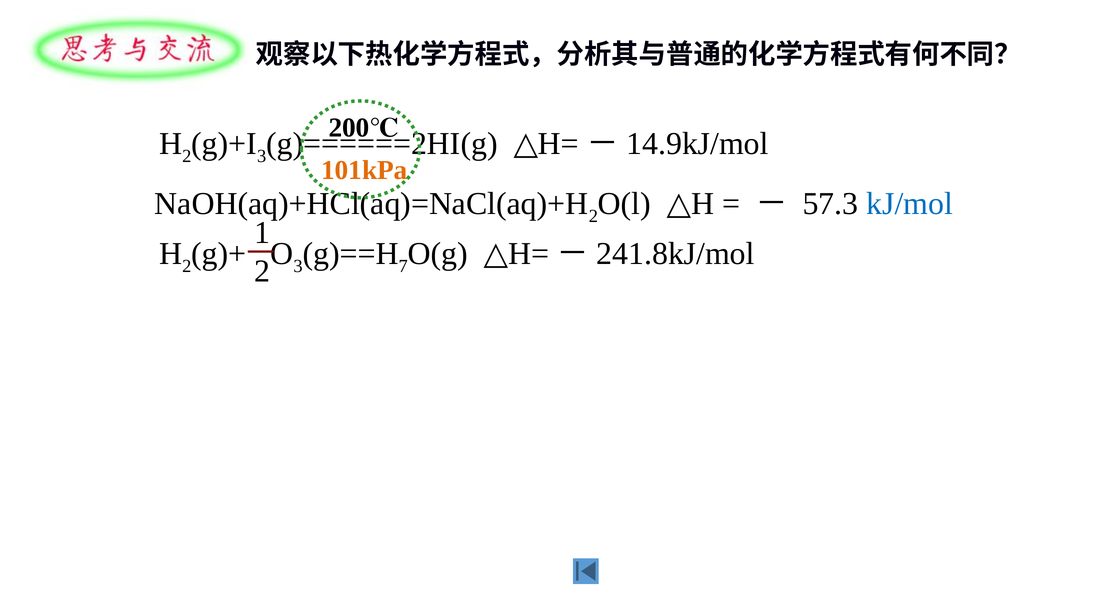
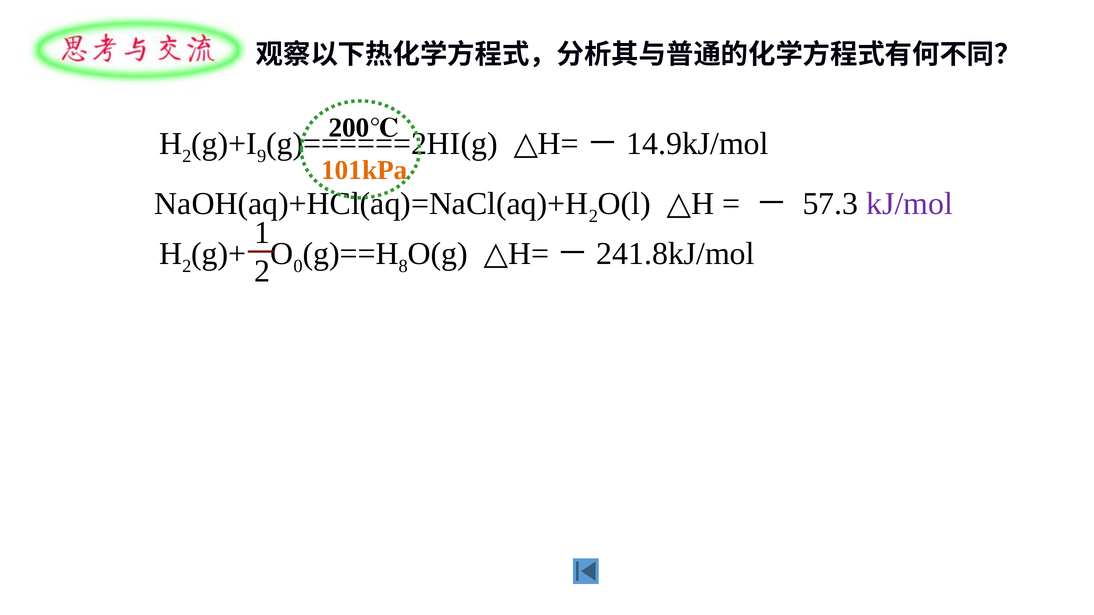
3 at (262, 156): 3 -> 9
kJ/mol colour: blue -> purple
3 at (298, 266): 3 -> 0
7: 7 -> 8
